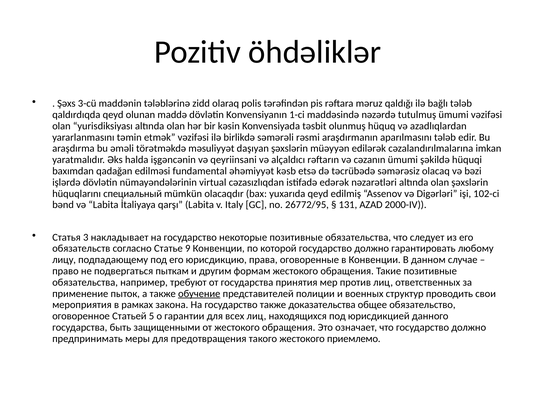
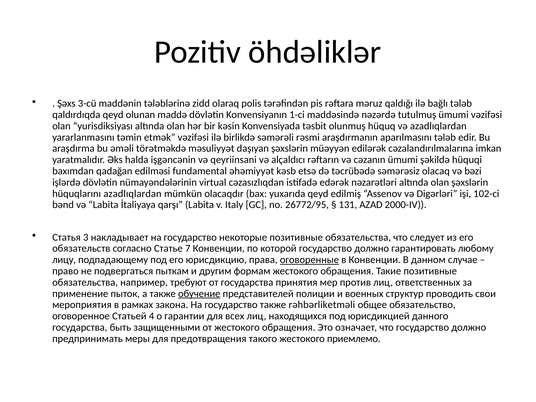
hüquqlarını специальный: специальный -> azadlıqlardan
9: 9 -> 7
оговоренные underline: none -> present
доказательства: доказательства -> rəhbərliketməli
5: 5 -> 4
